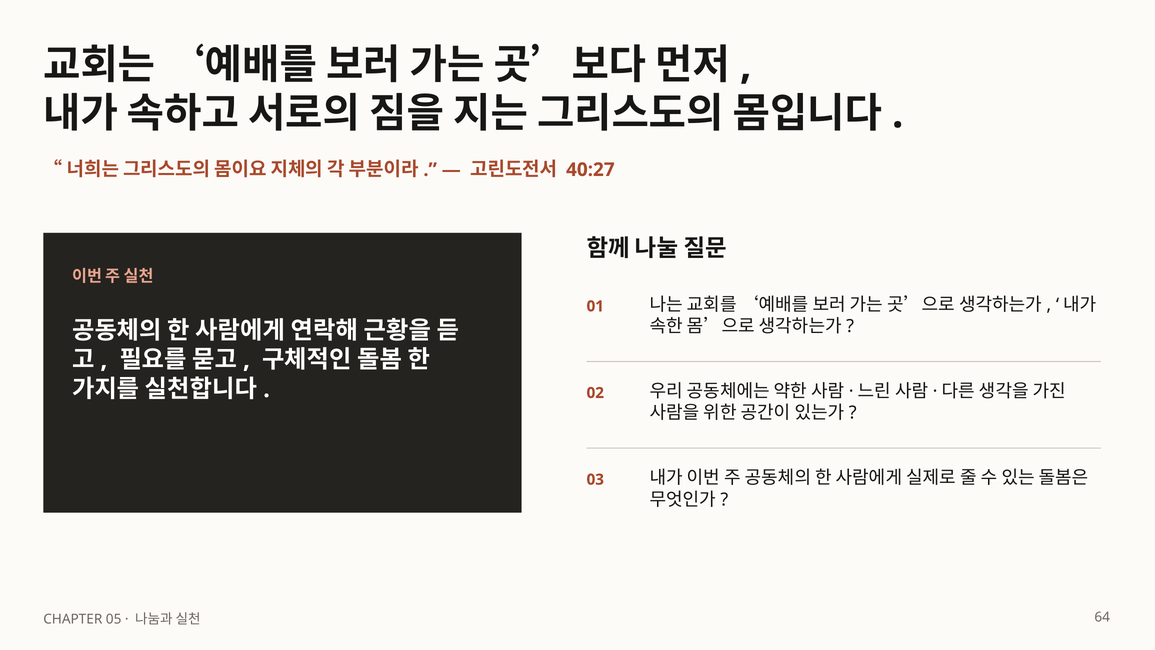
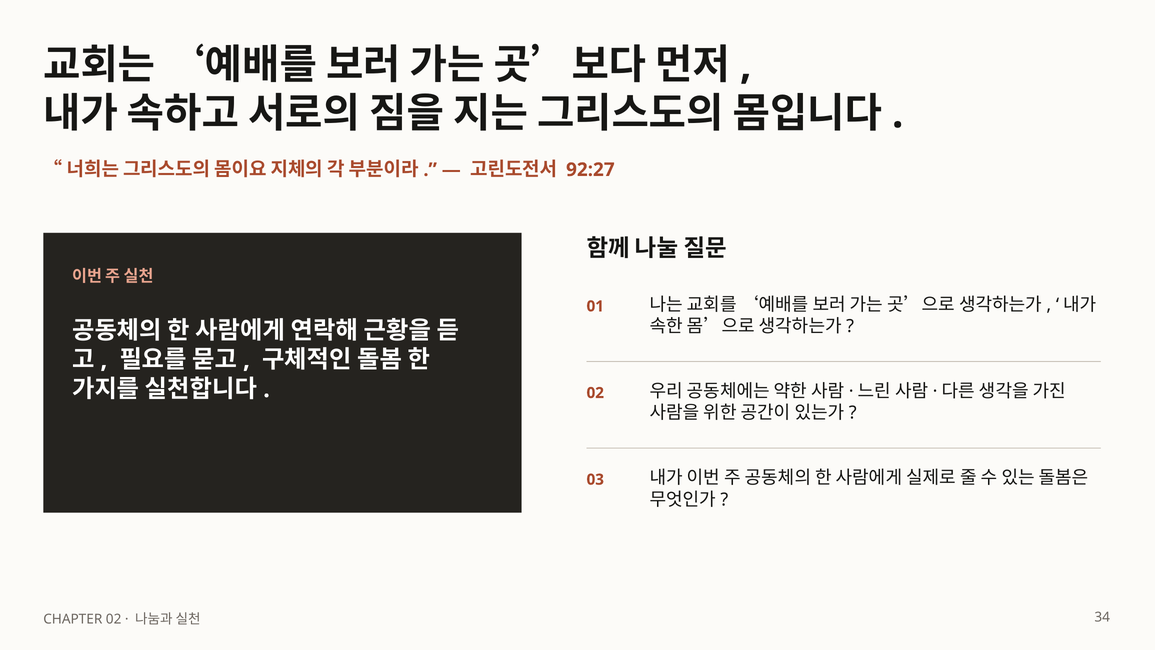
40:27: 40:27 -> 92:27
CHAPTER 05: 05 -> 02
64: 64 -> 34
